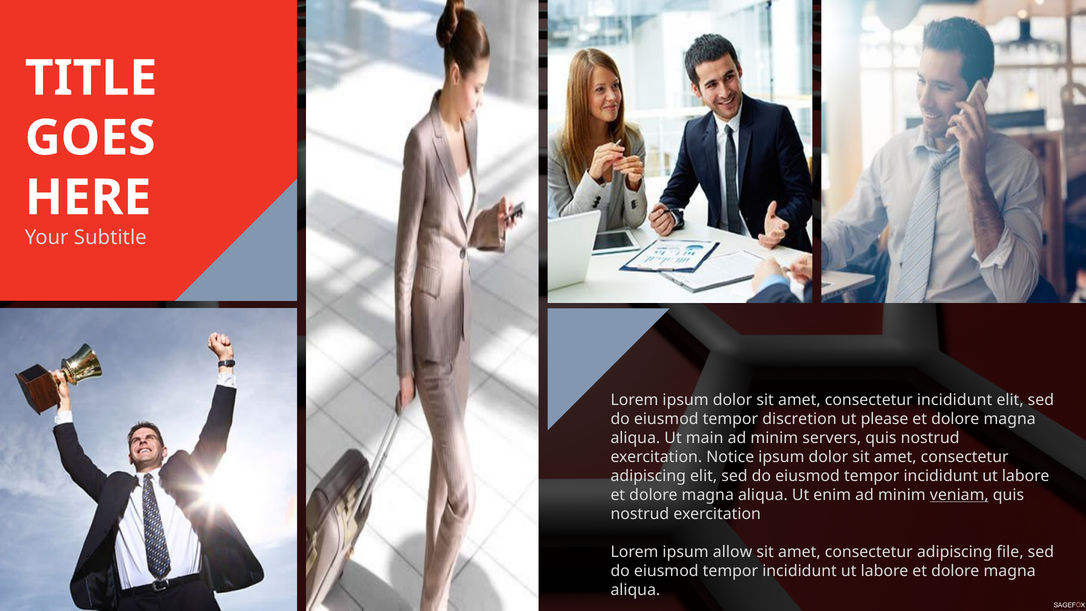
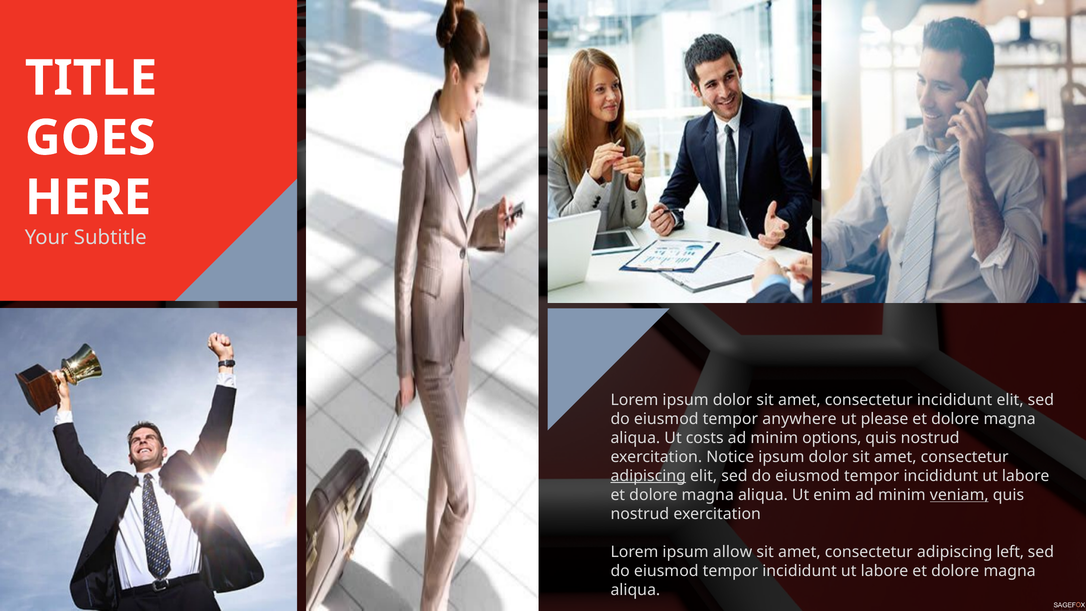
discretion: discretion -> anywhere
main: main -> costs
servers: servers -> options
adipiscing at (648, 476) underline: none -> present
file: file -> left
